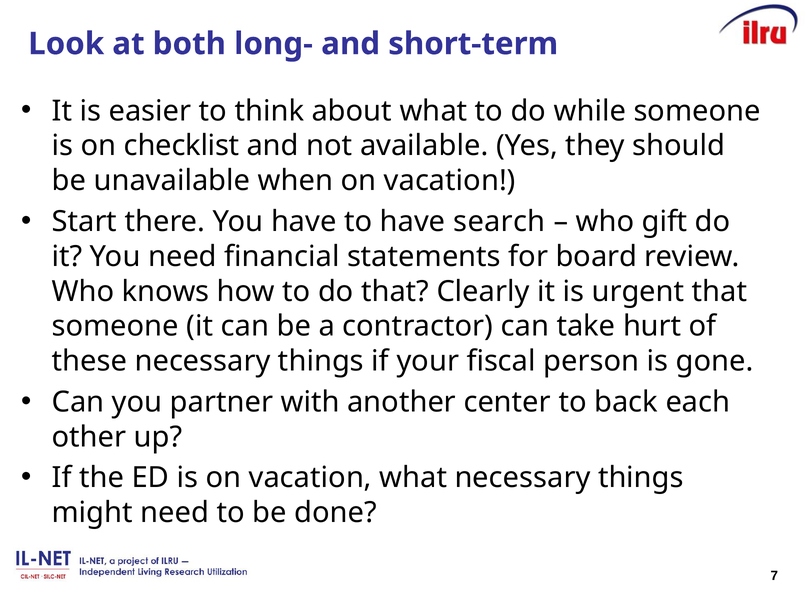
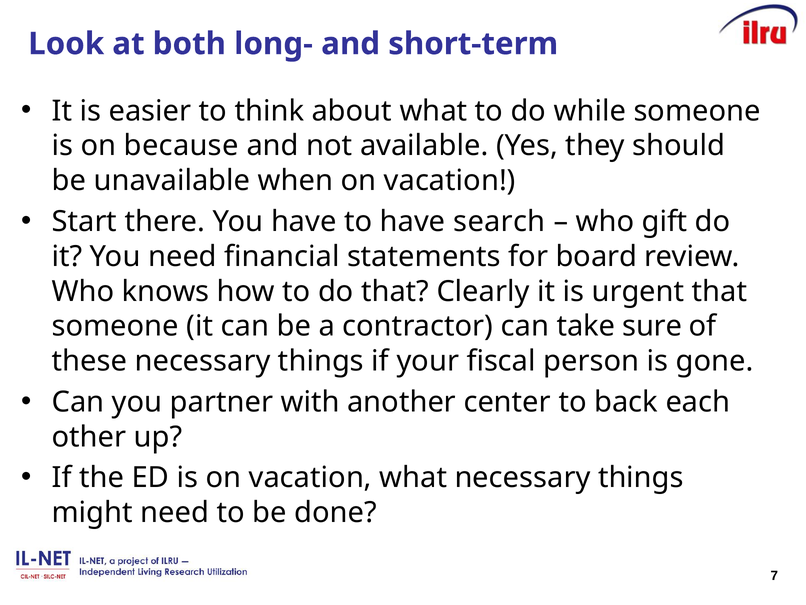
checklist: checklist -> because
hurt: hurt -> sure
